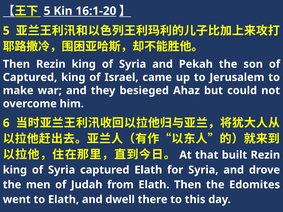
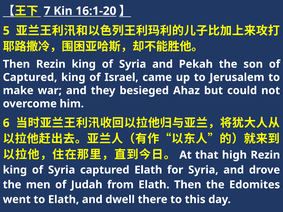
5 at (47, 11): 5 -> 7
built: built -> high
